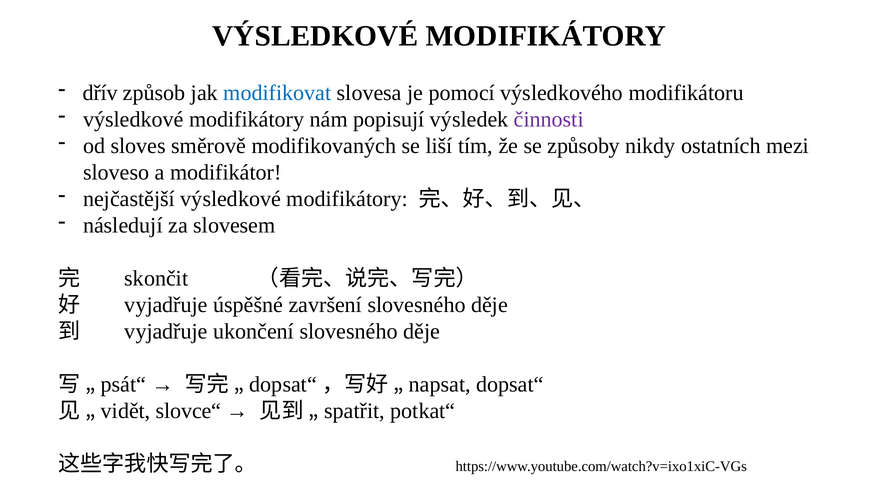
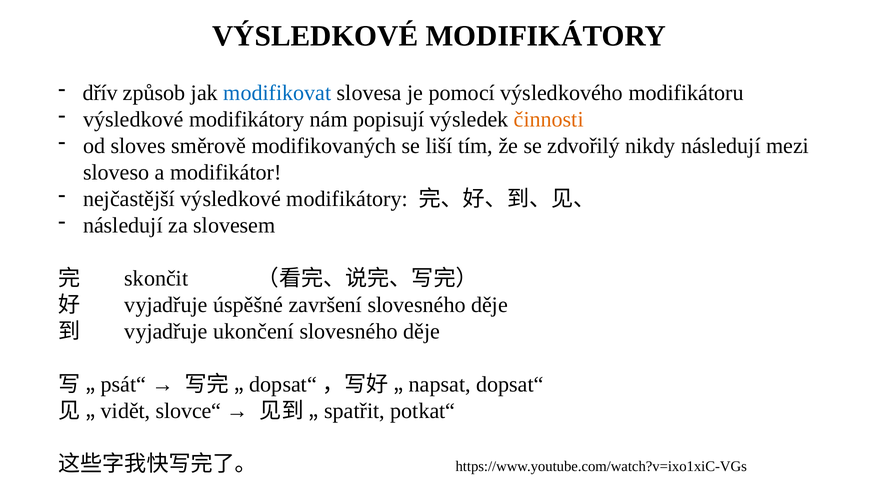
činnosti colour: purple -> orange
způsoby: způsoby -> zdvořilý
nikdy ostatních: ostatních -> následují
